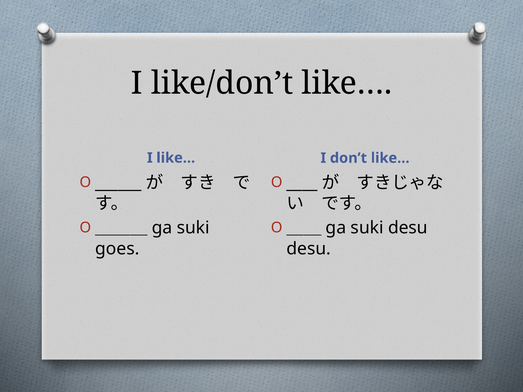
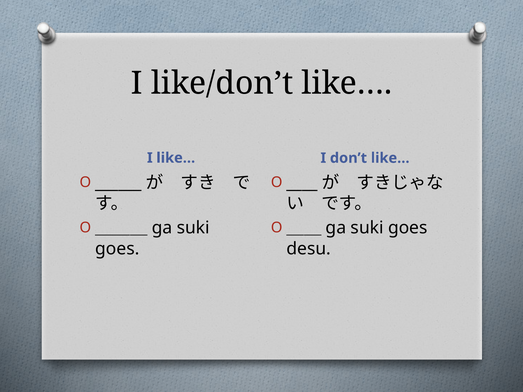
desu at (408, 228): desu -> goes
